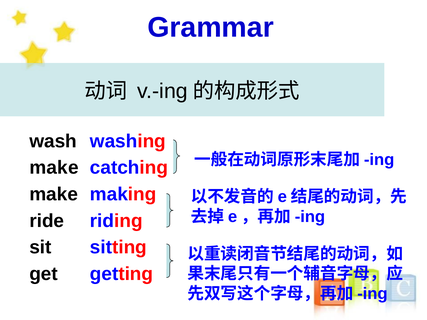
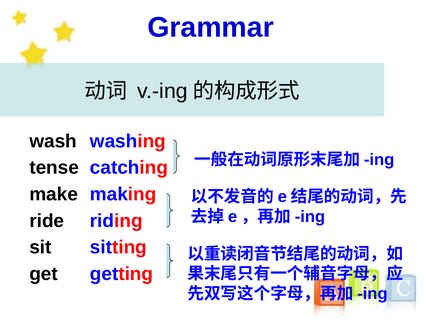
make at (54, 168): make -> tense
